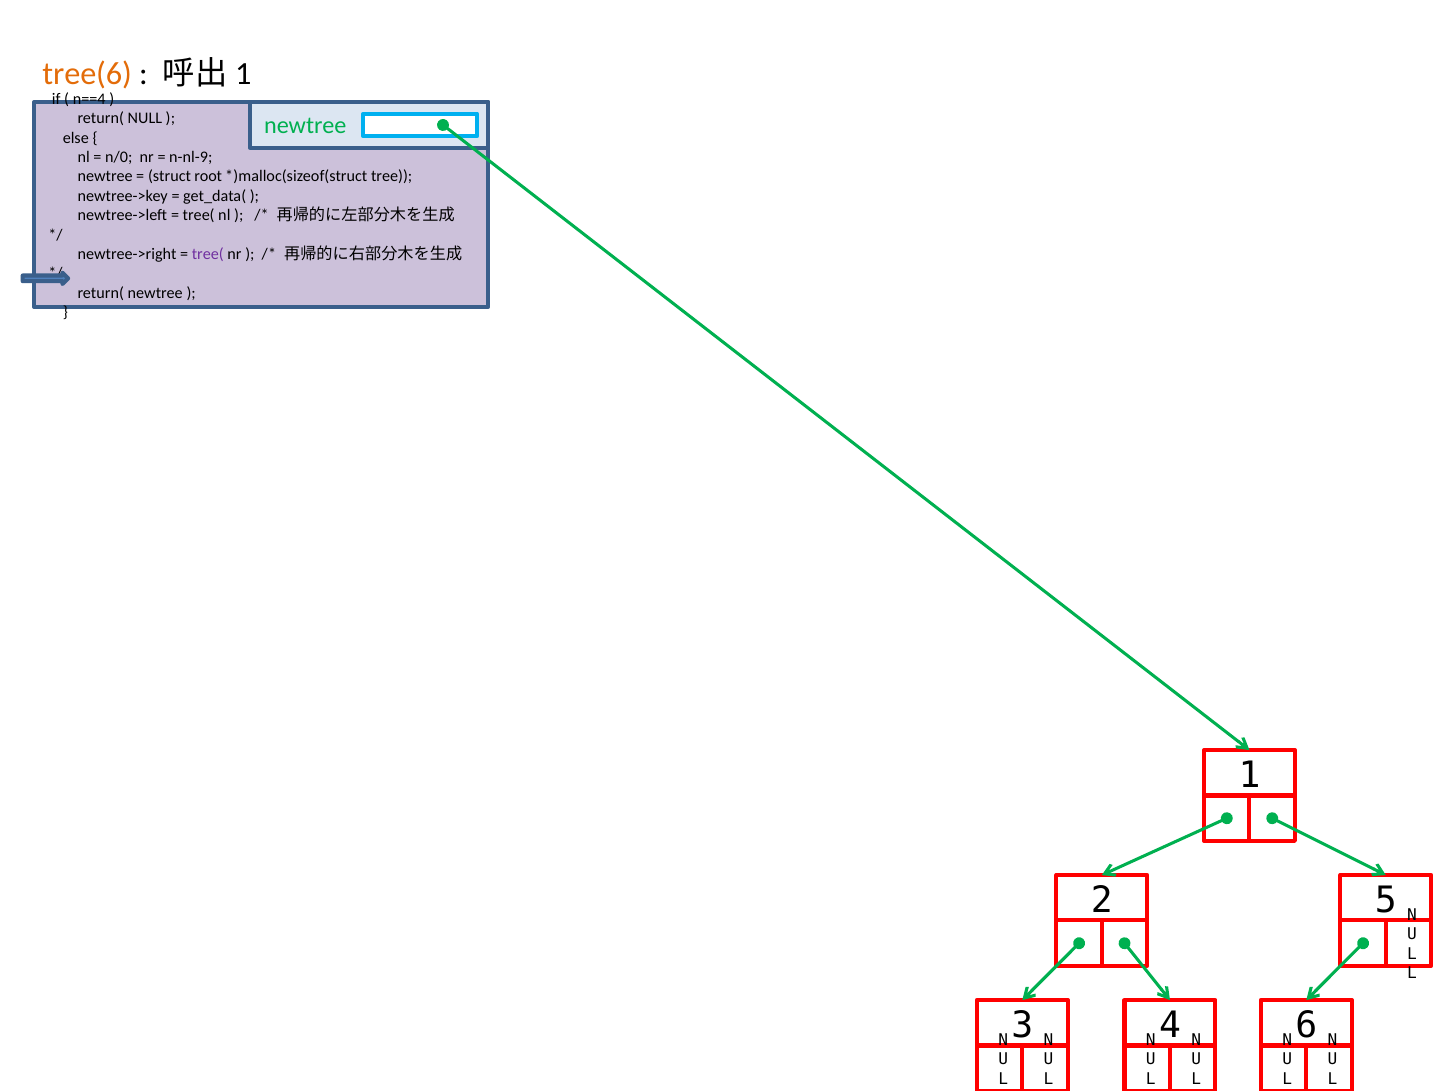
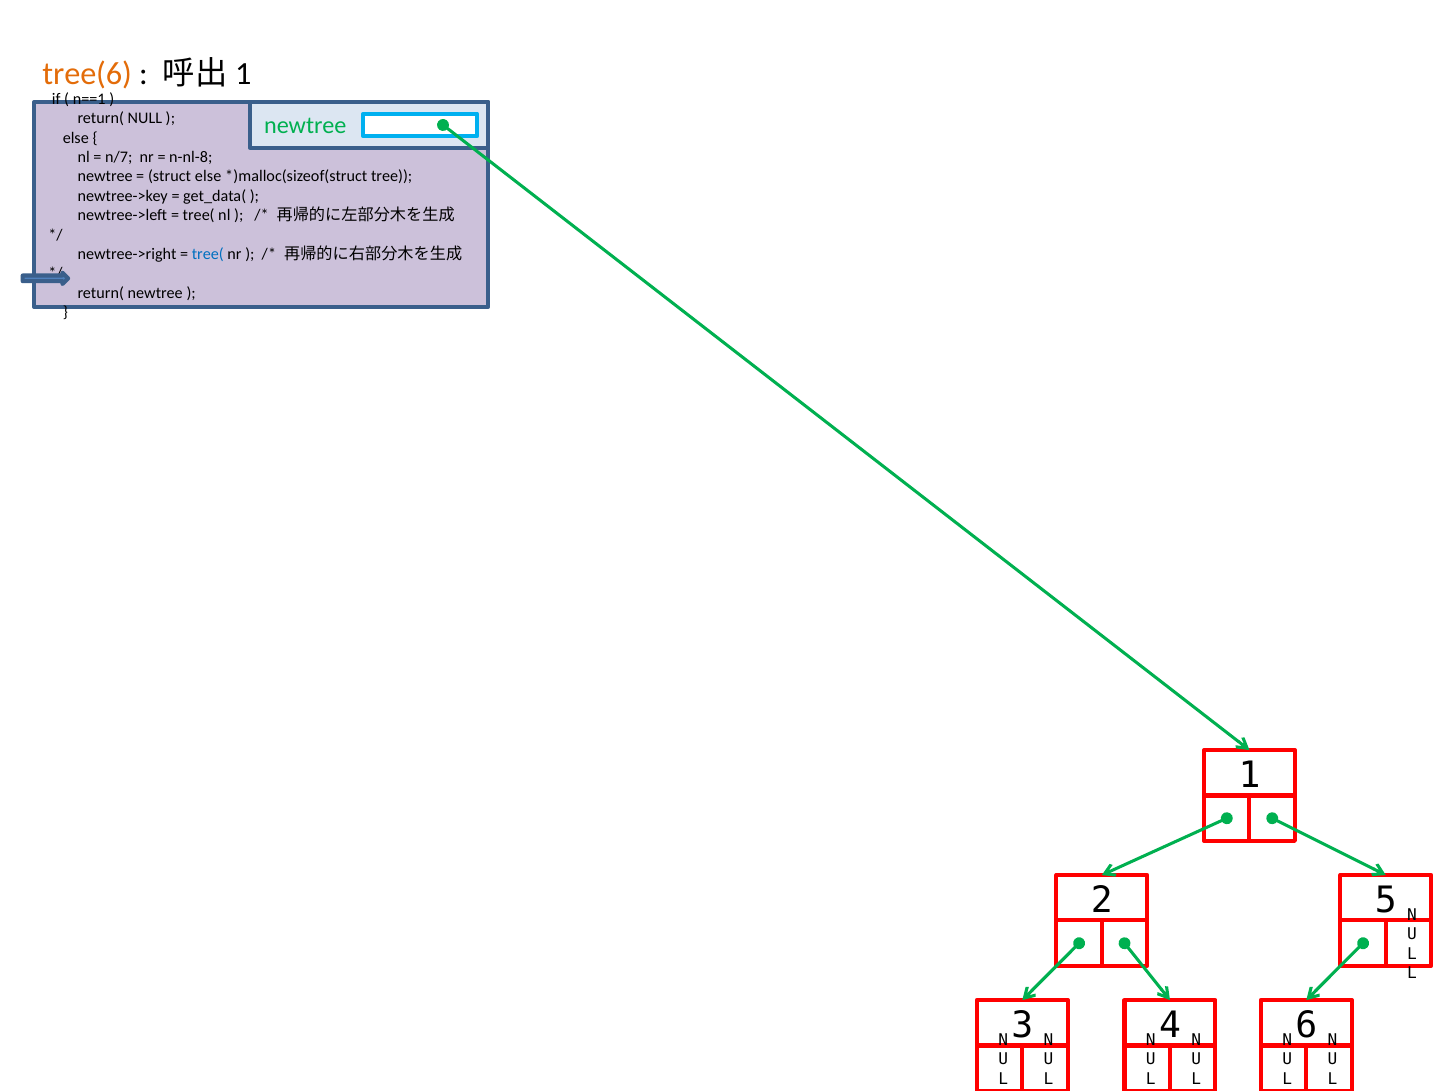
n==4: n==4 -> n==1
n/0: n/0 -> n/7
n-nl-9: n-nl-9 -> n-nl-8
struct root: root -> else
tree( at (208, 254) colour: purple -> blue
